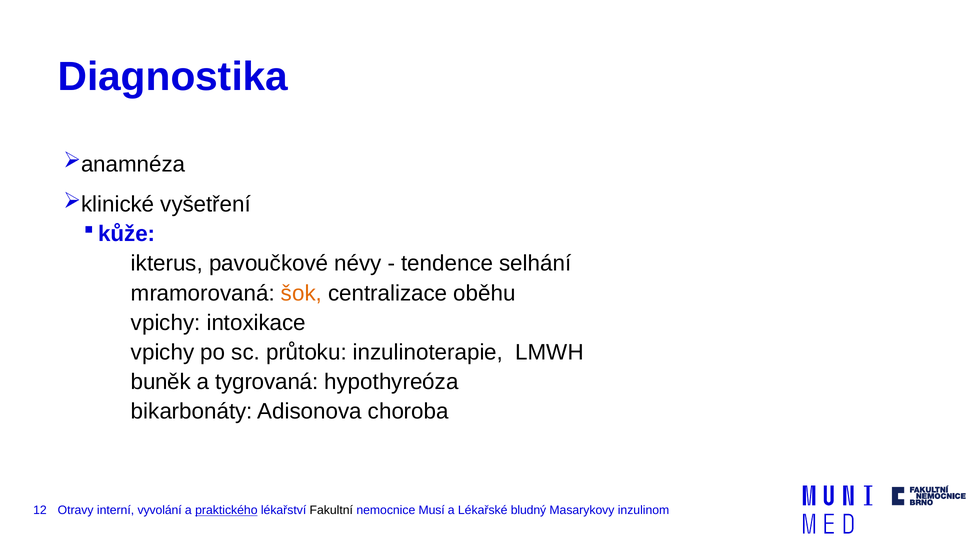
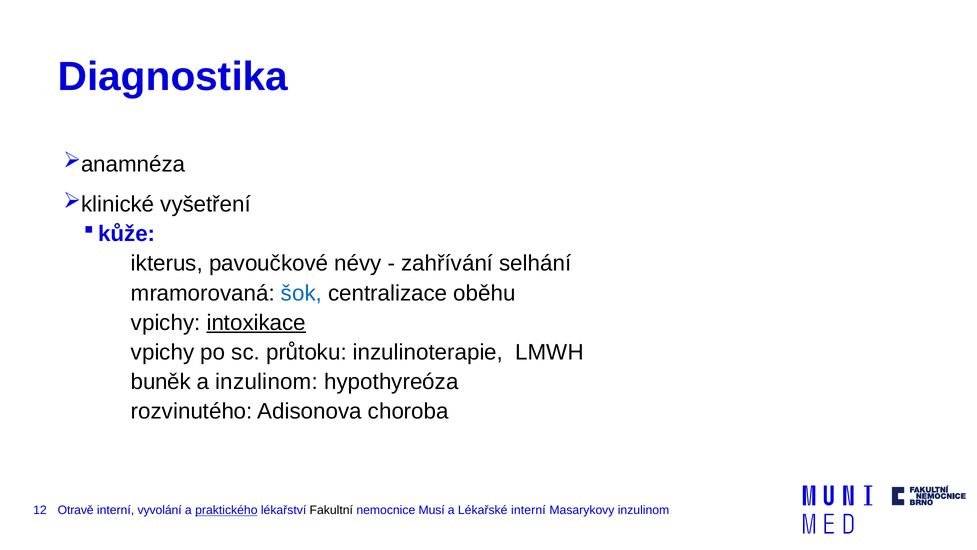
tendence: tendence -> zahřívání
šok colour: orange -> blue
intoxikace underline: none -> present
a tygrovaná: tygrovaná -> inzulinom
bikarbonáty: bikarbonáty -> rozvinutého
Otravy: Otravy -> Otravě
Lékařské bludný: bludný -> interní
